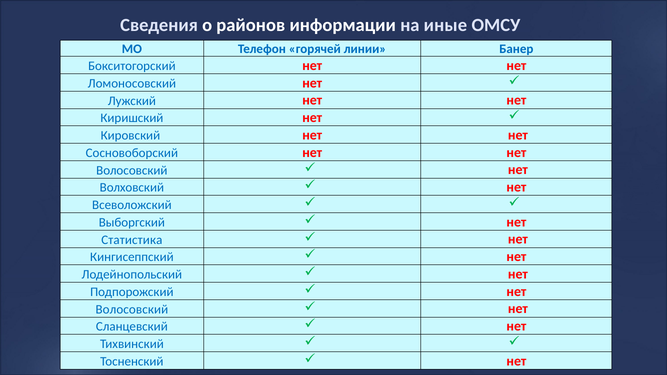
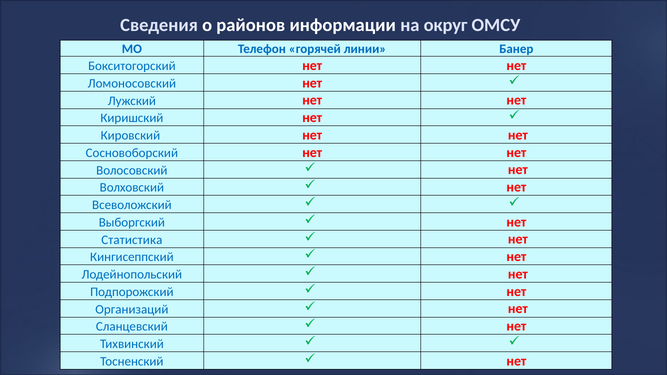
иные: иные -> округ
Волосовский at (132, 309): Волосовский -> Организаций
